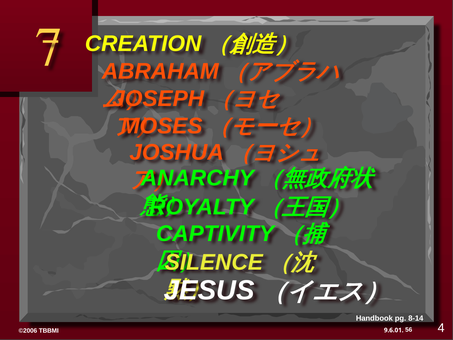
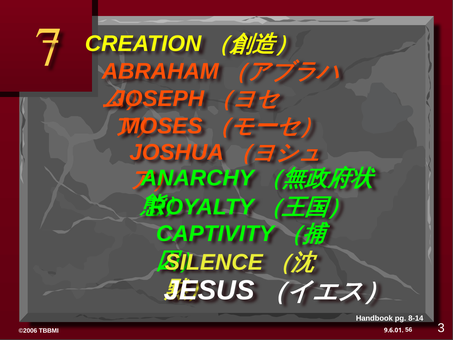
4: 4 -> 3
